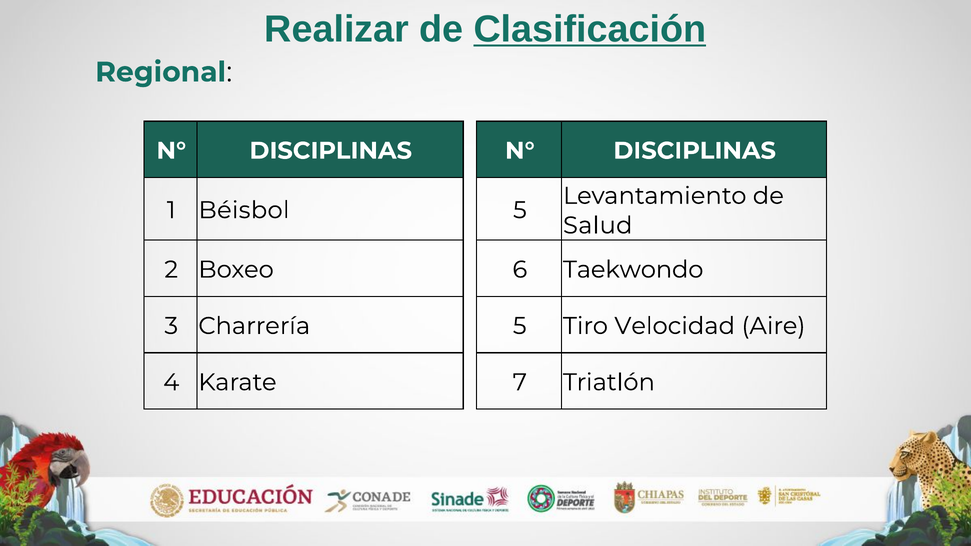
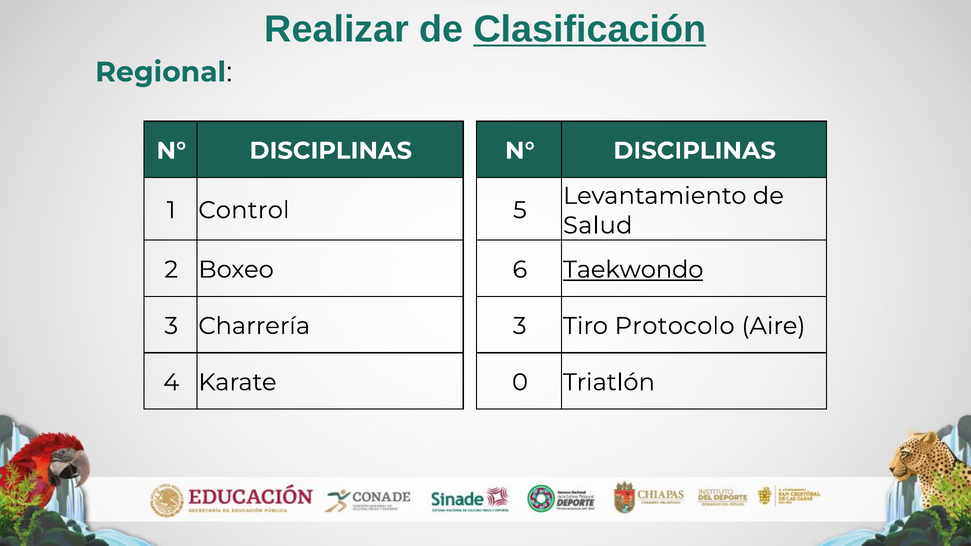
Béisbol: Béisbol -> Control
Taekwondo underline: none -> present
Charrería 5: 5 -> 3
Velocidad: Velocidad -> Protocolo
7: 7 -> 0
